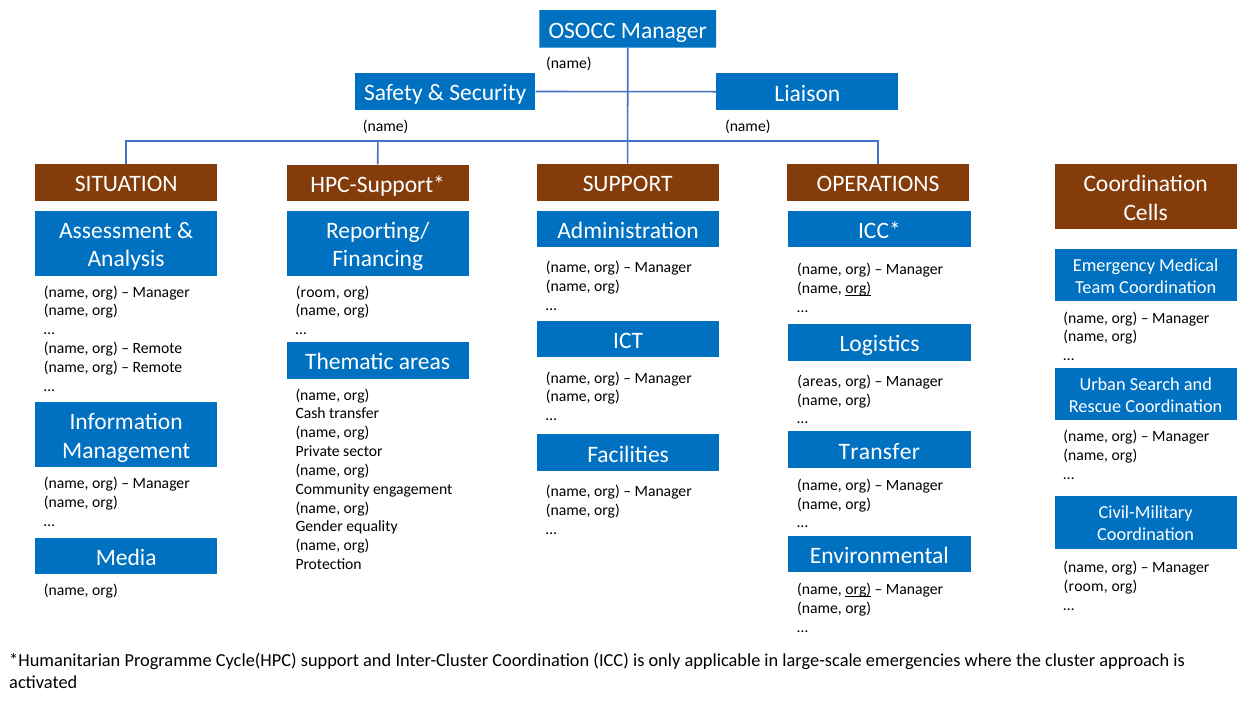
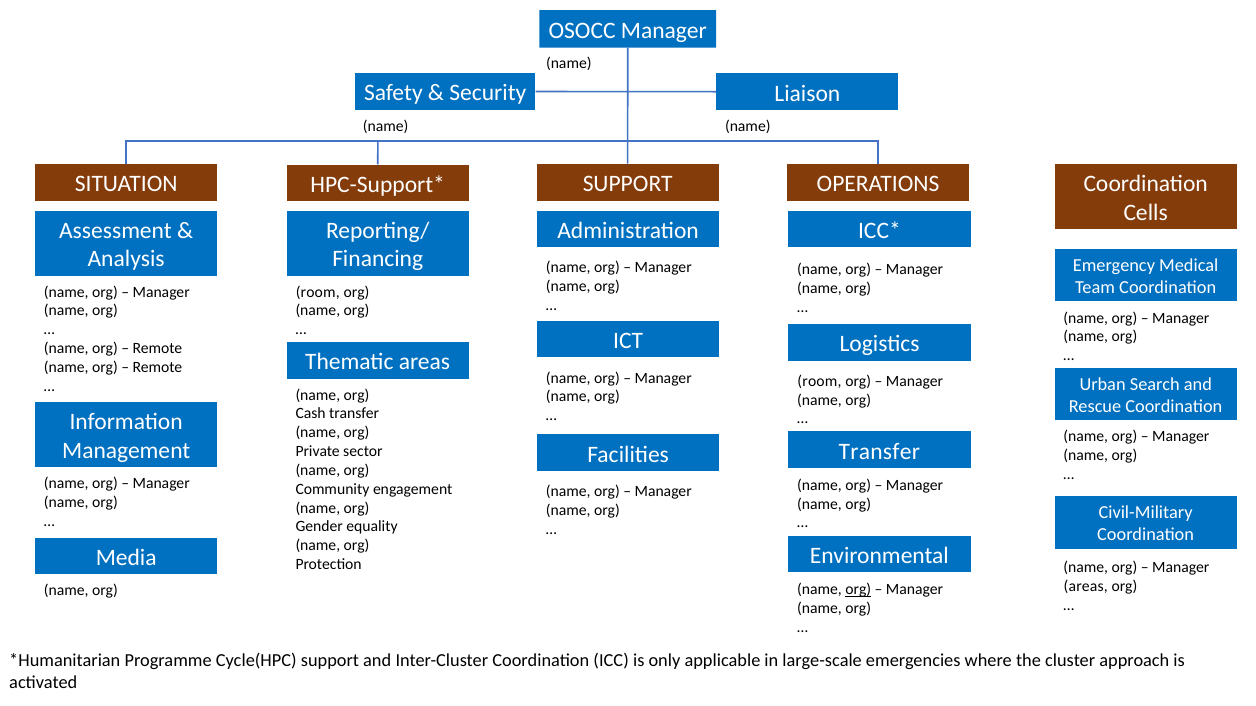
org at (858, 289) underline: present -> none
areas at (819, 381): areas -> room
room at (1086, 587): room -> areas
